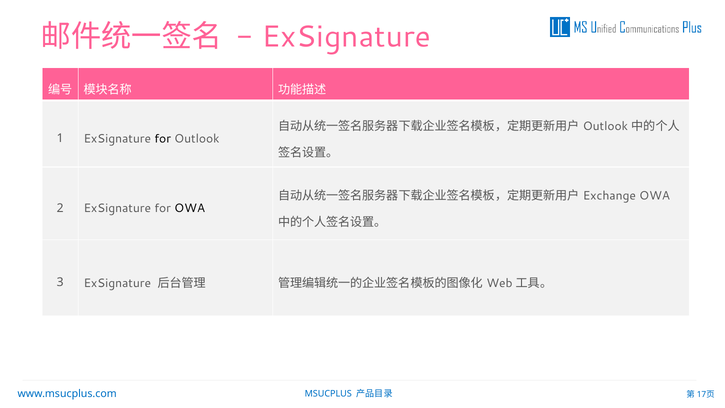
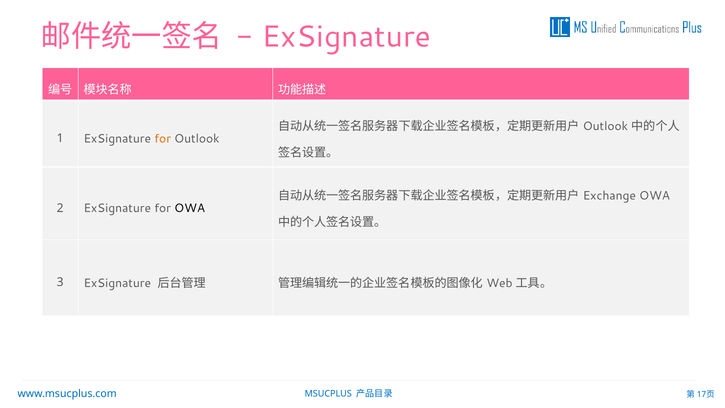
for at (163, 139) colour: black -> orange
